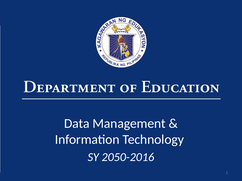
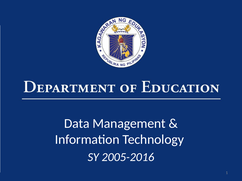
2050-2016: 2050-2016 -> 2005-2016
